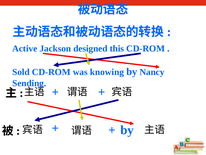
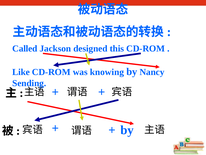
Active: Active -> Called
Sold: Sold -> Like
